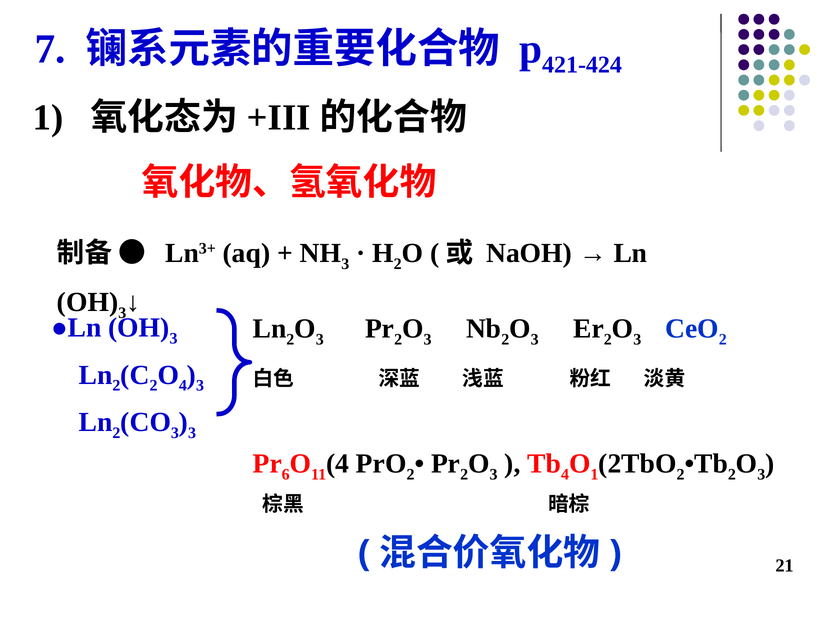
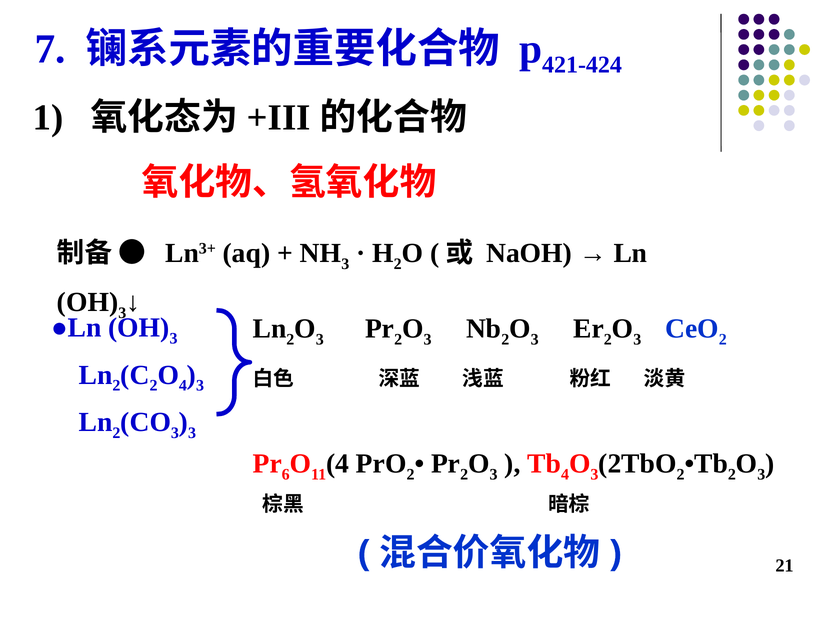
1 at (594, 475): 1 -> 3
